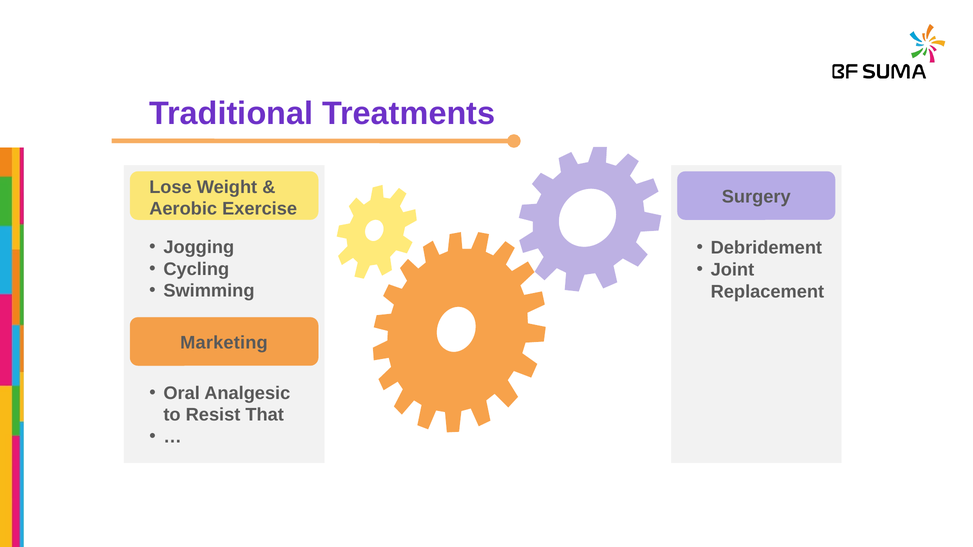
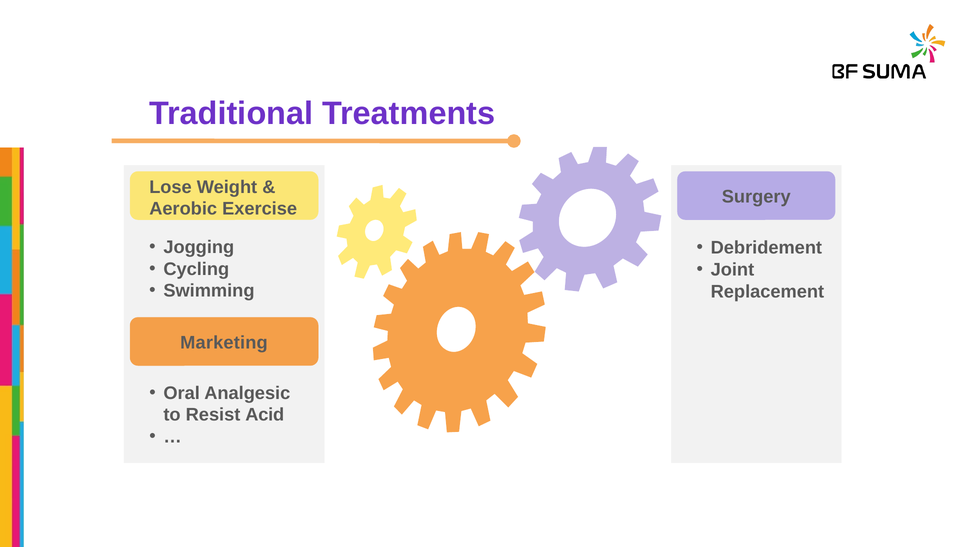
That: That -> Acid
